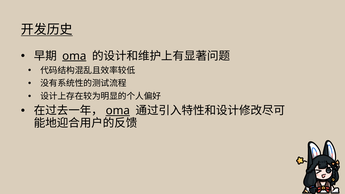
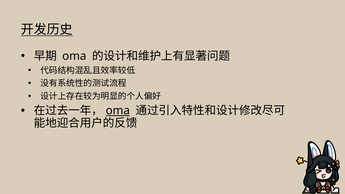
oma at (74, 56) underline: present -> none
